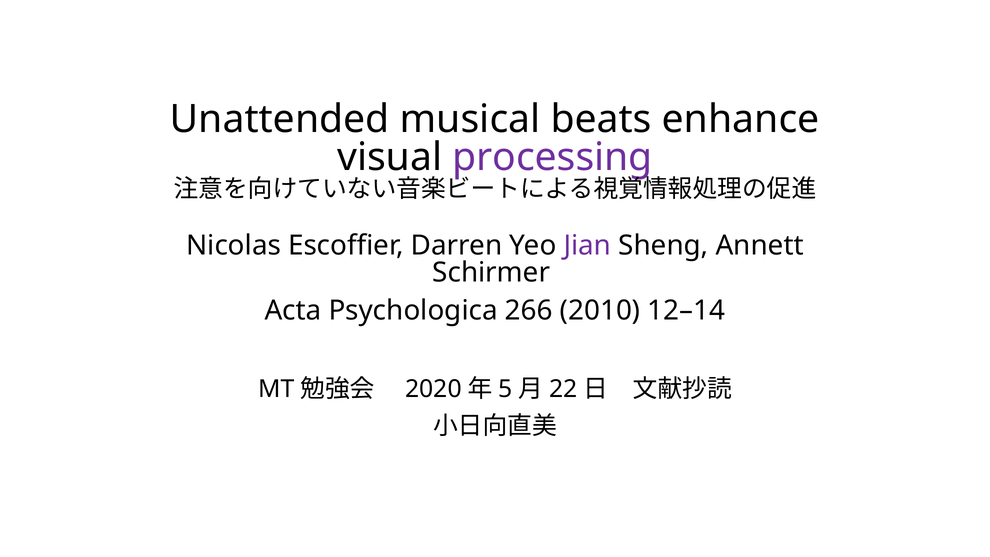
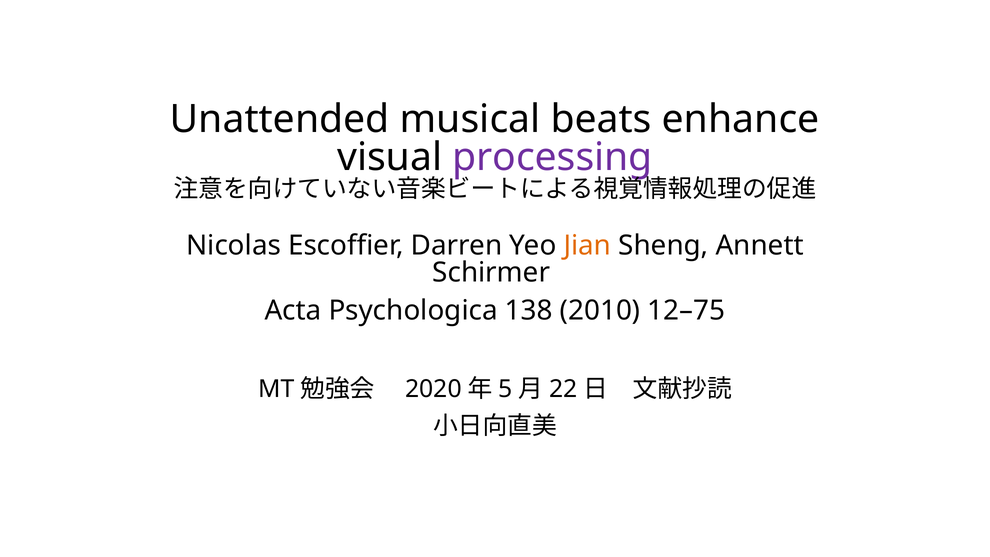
Jian colour: purple -> orange
266: 266 -> 138
12–14: 12–14 -> 12–75
